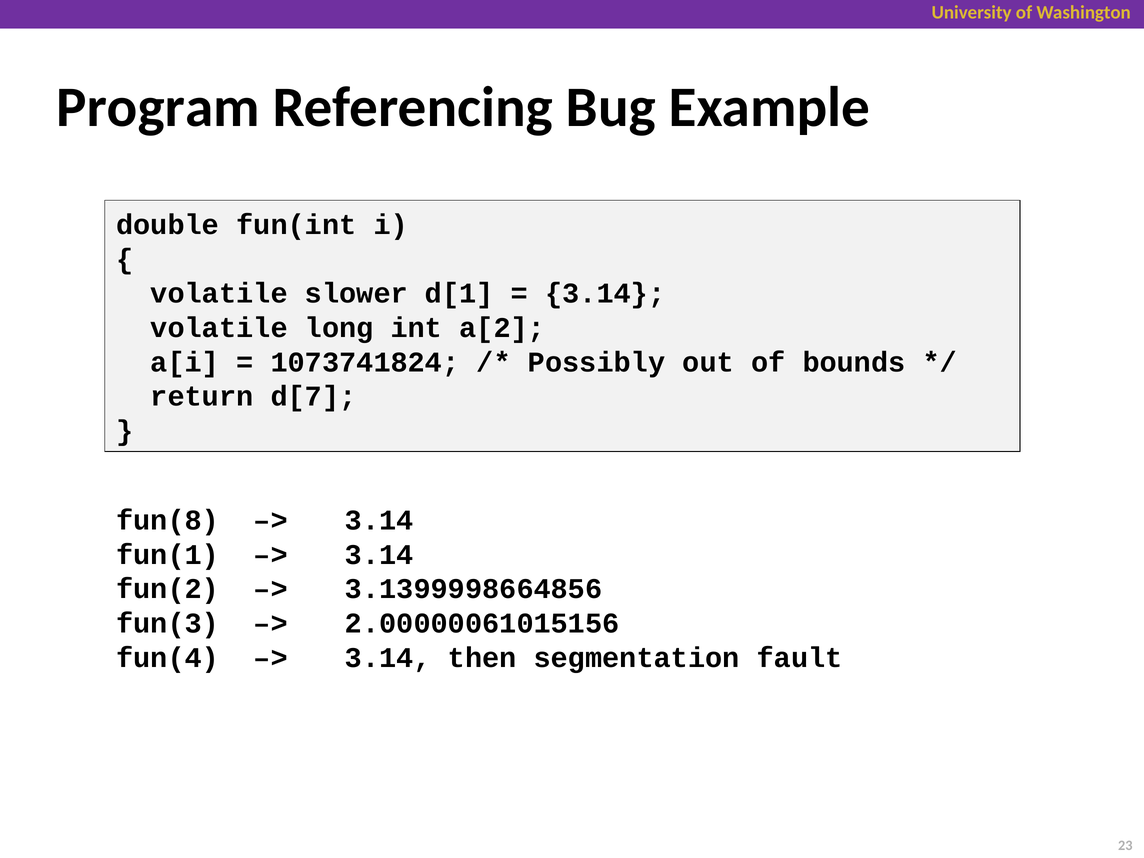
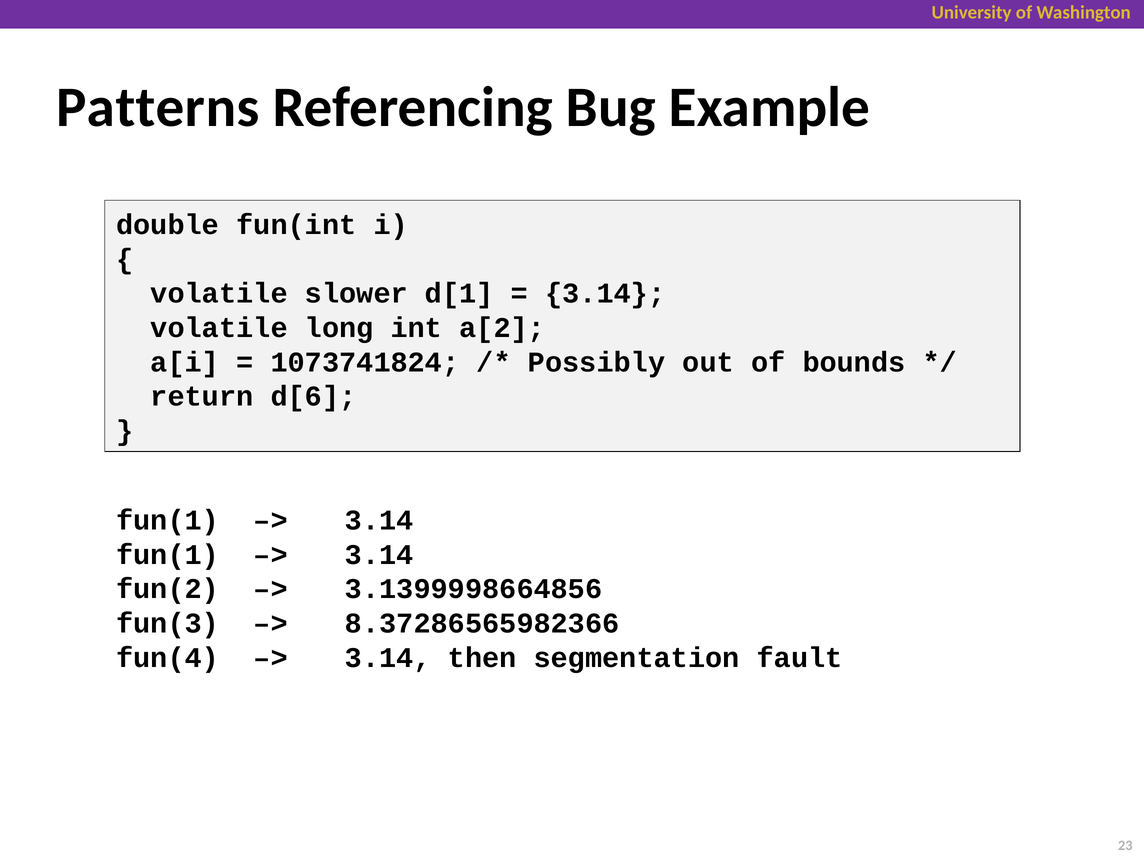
Program: Program -> Patterns
d[7: d[7 -> d[6
fun(8 at (168, 520): fun(8 -> fun(1
2.00000061015156: 2.00000061015156 -> 8.37286565982366
